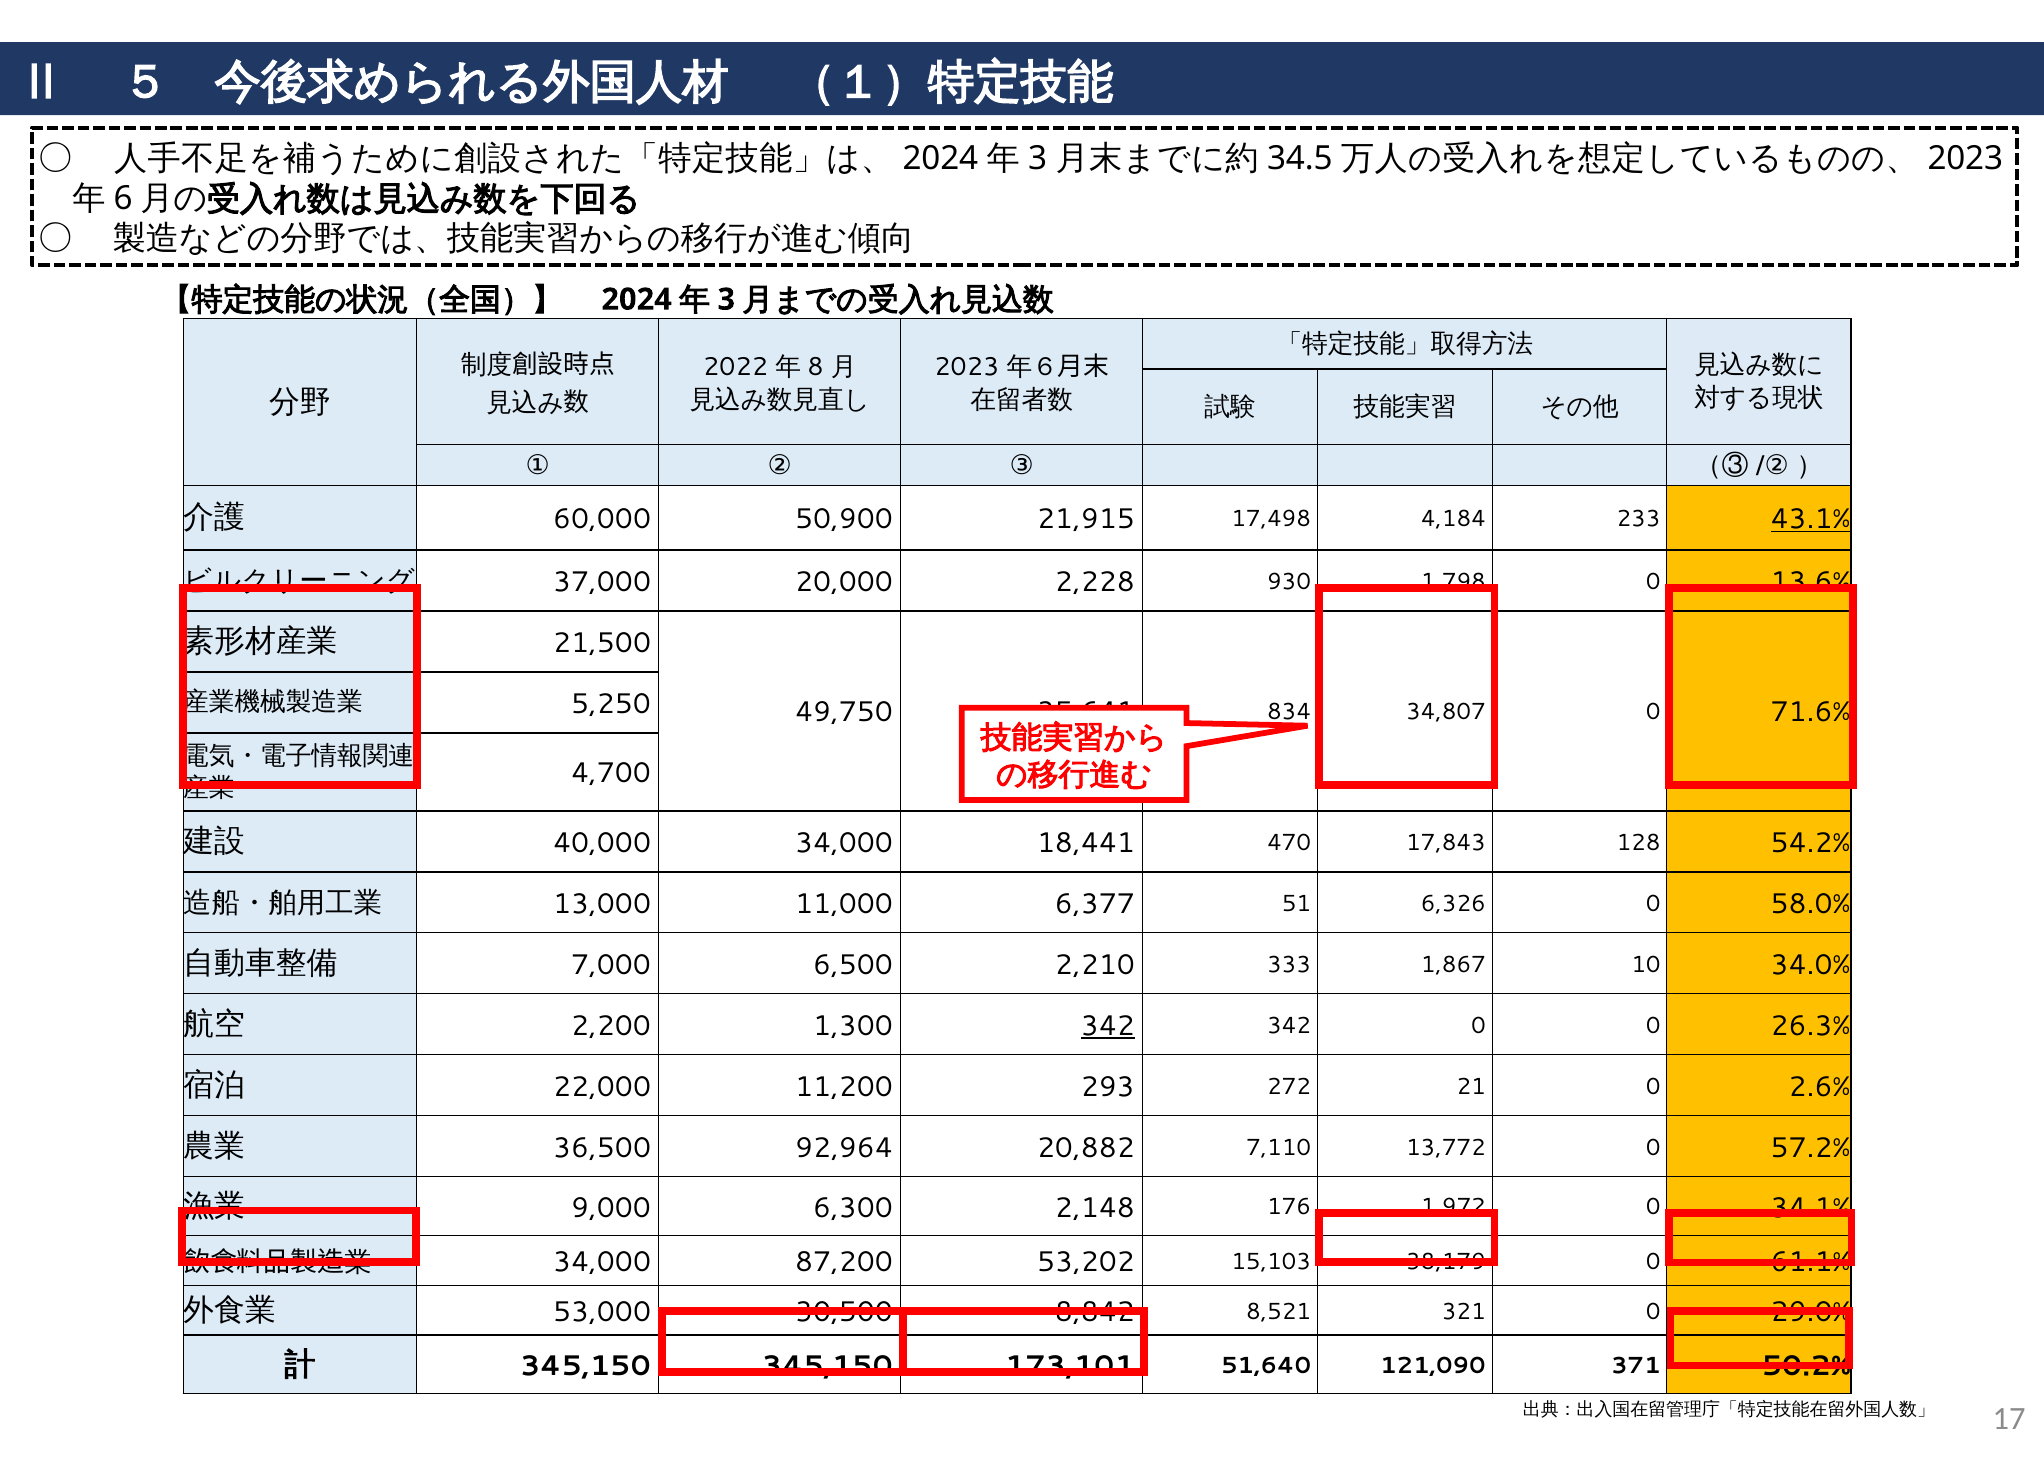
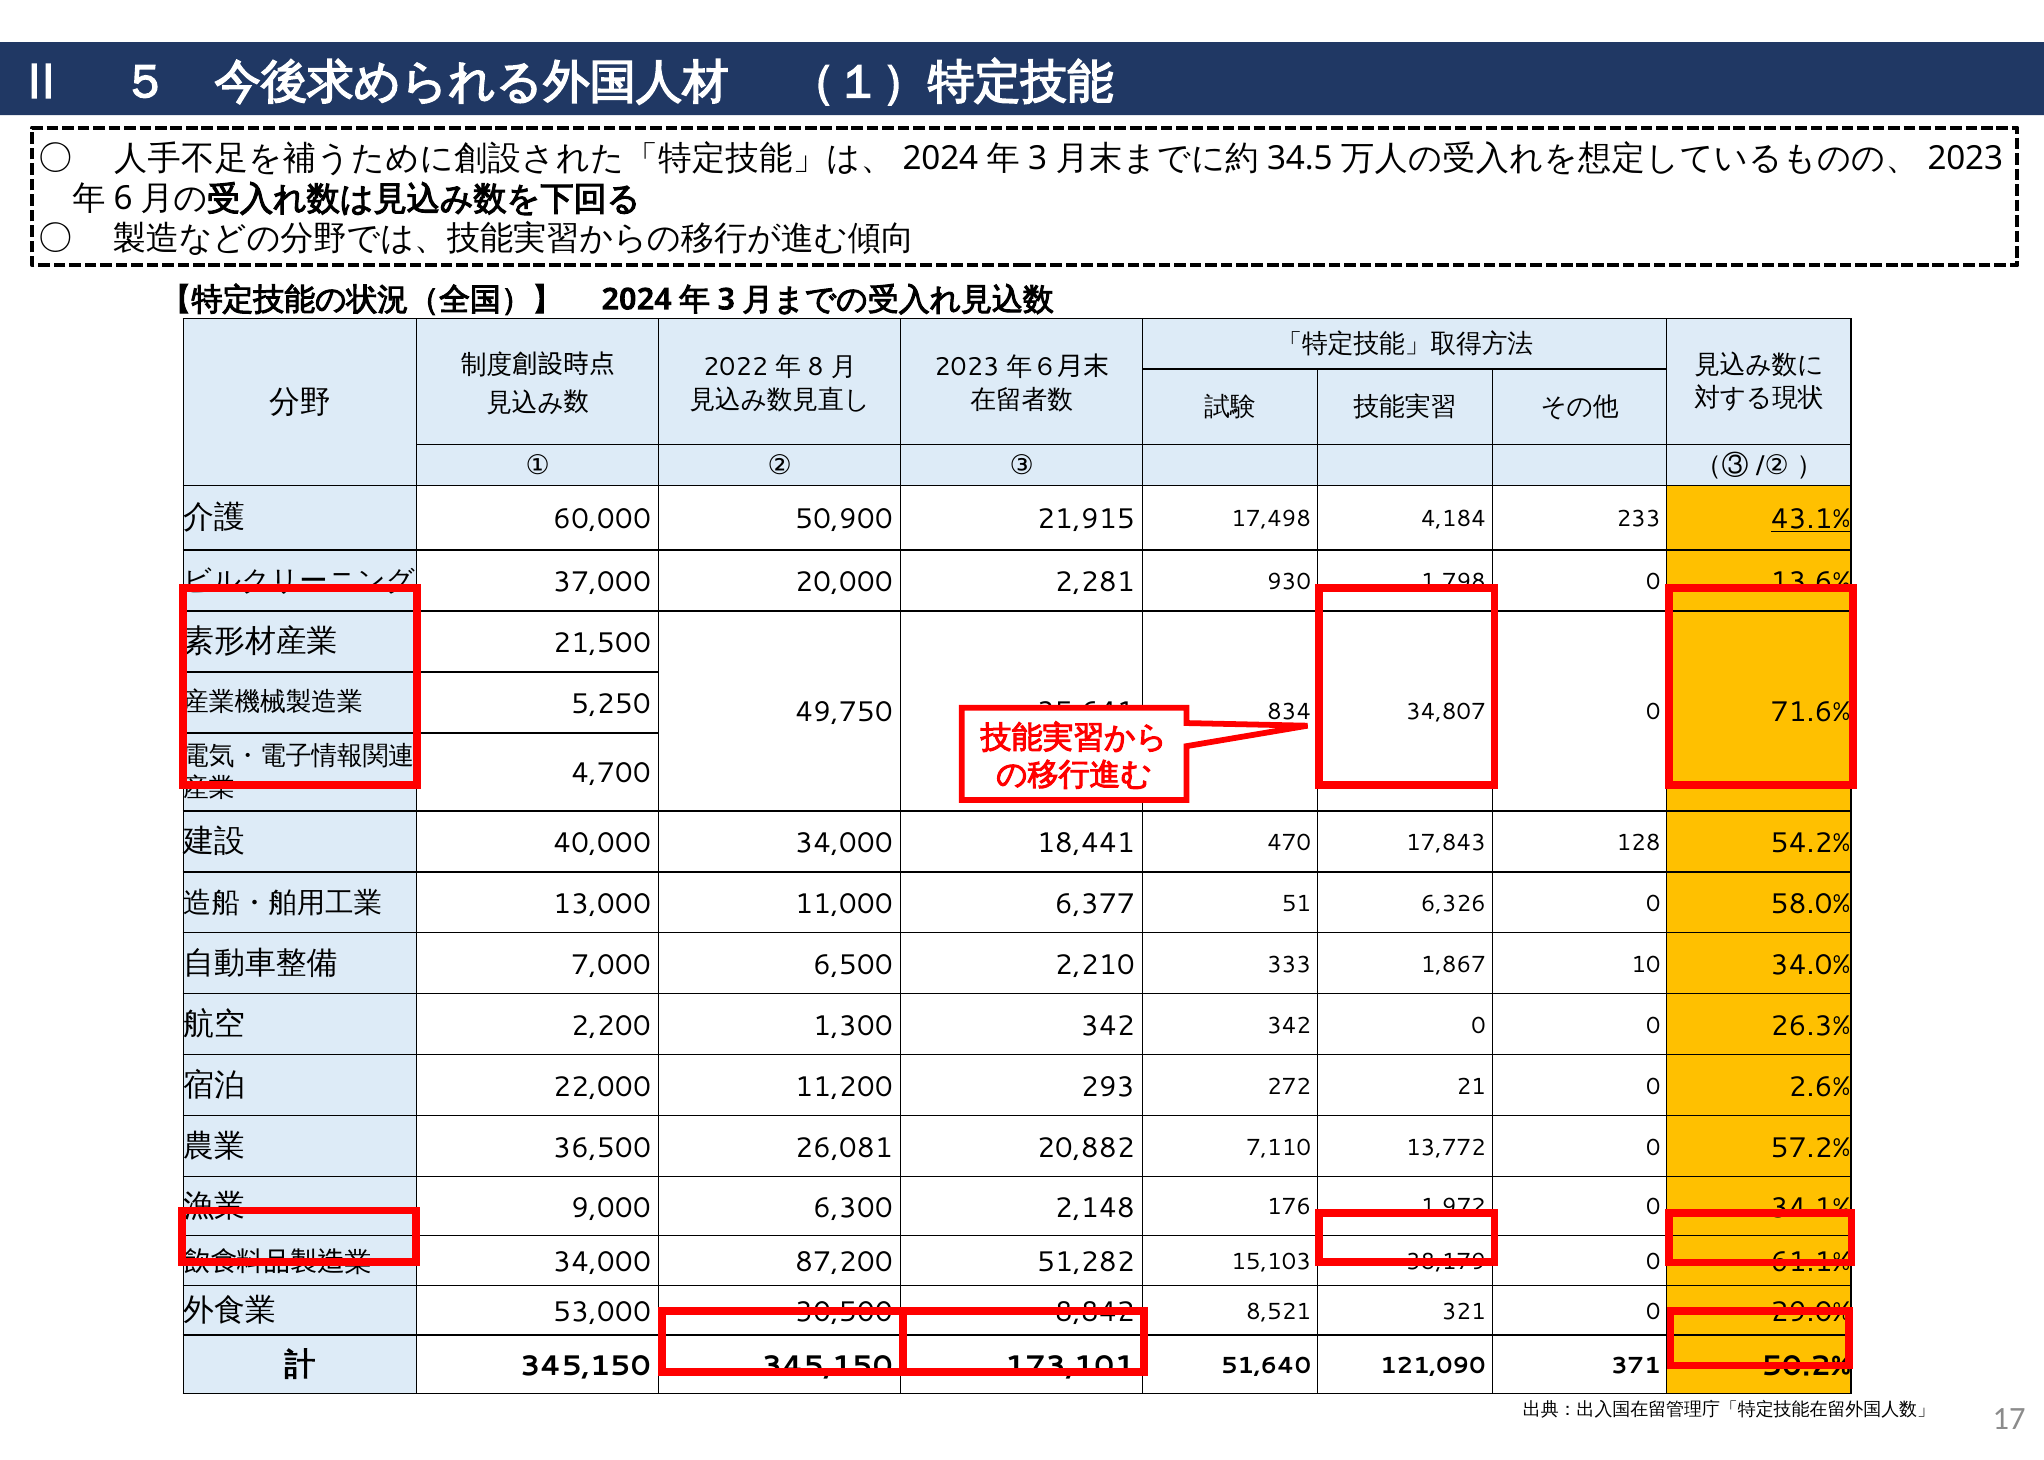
2,228: 2,228 -> 2,281
342 at (1108, 1026) underline: present -> none
92,964: 92,964 -> 26,081
53,202: 53,202 -> 51,282
